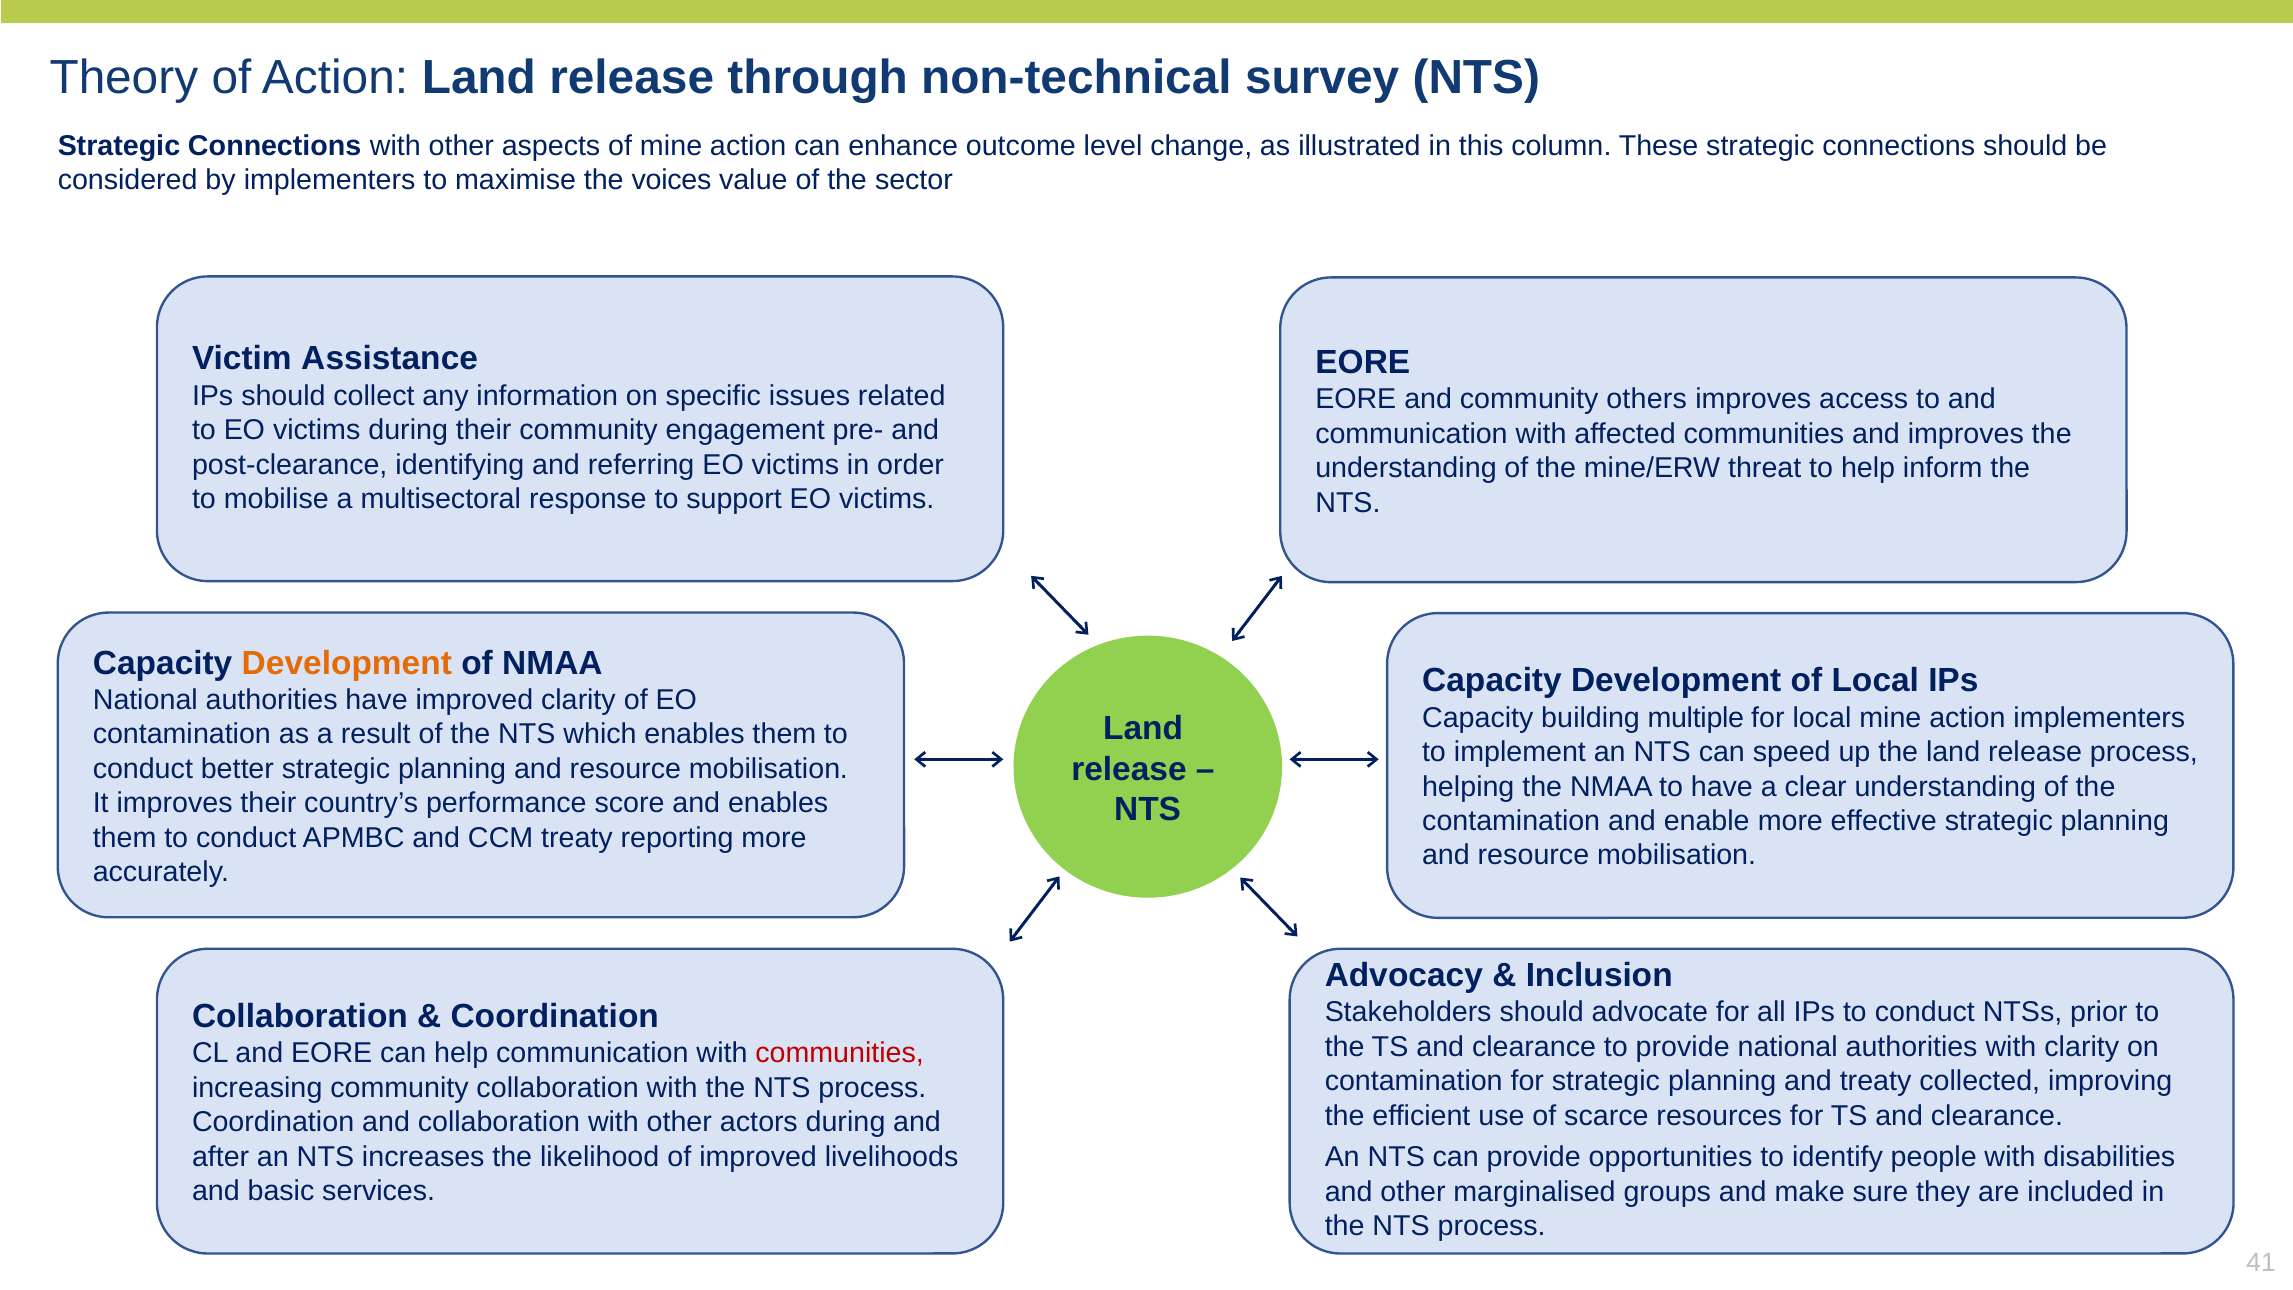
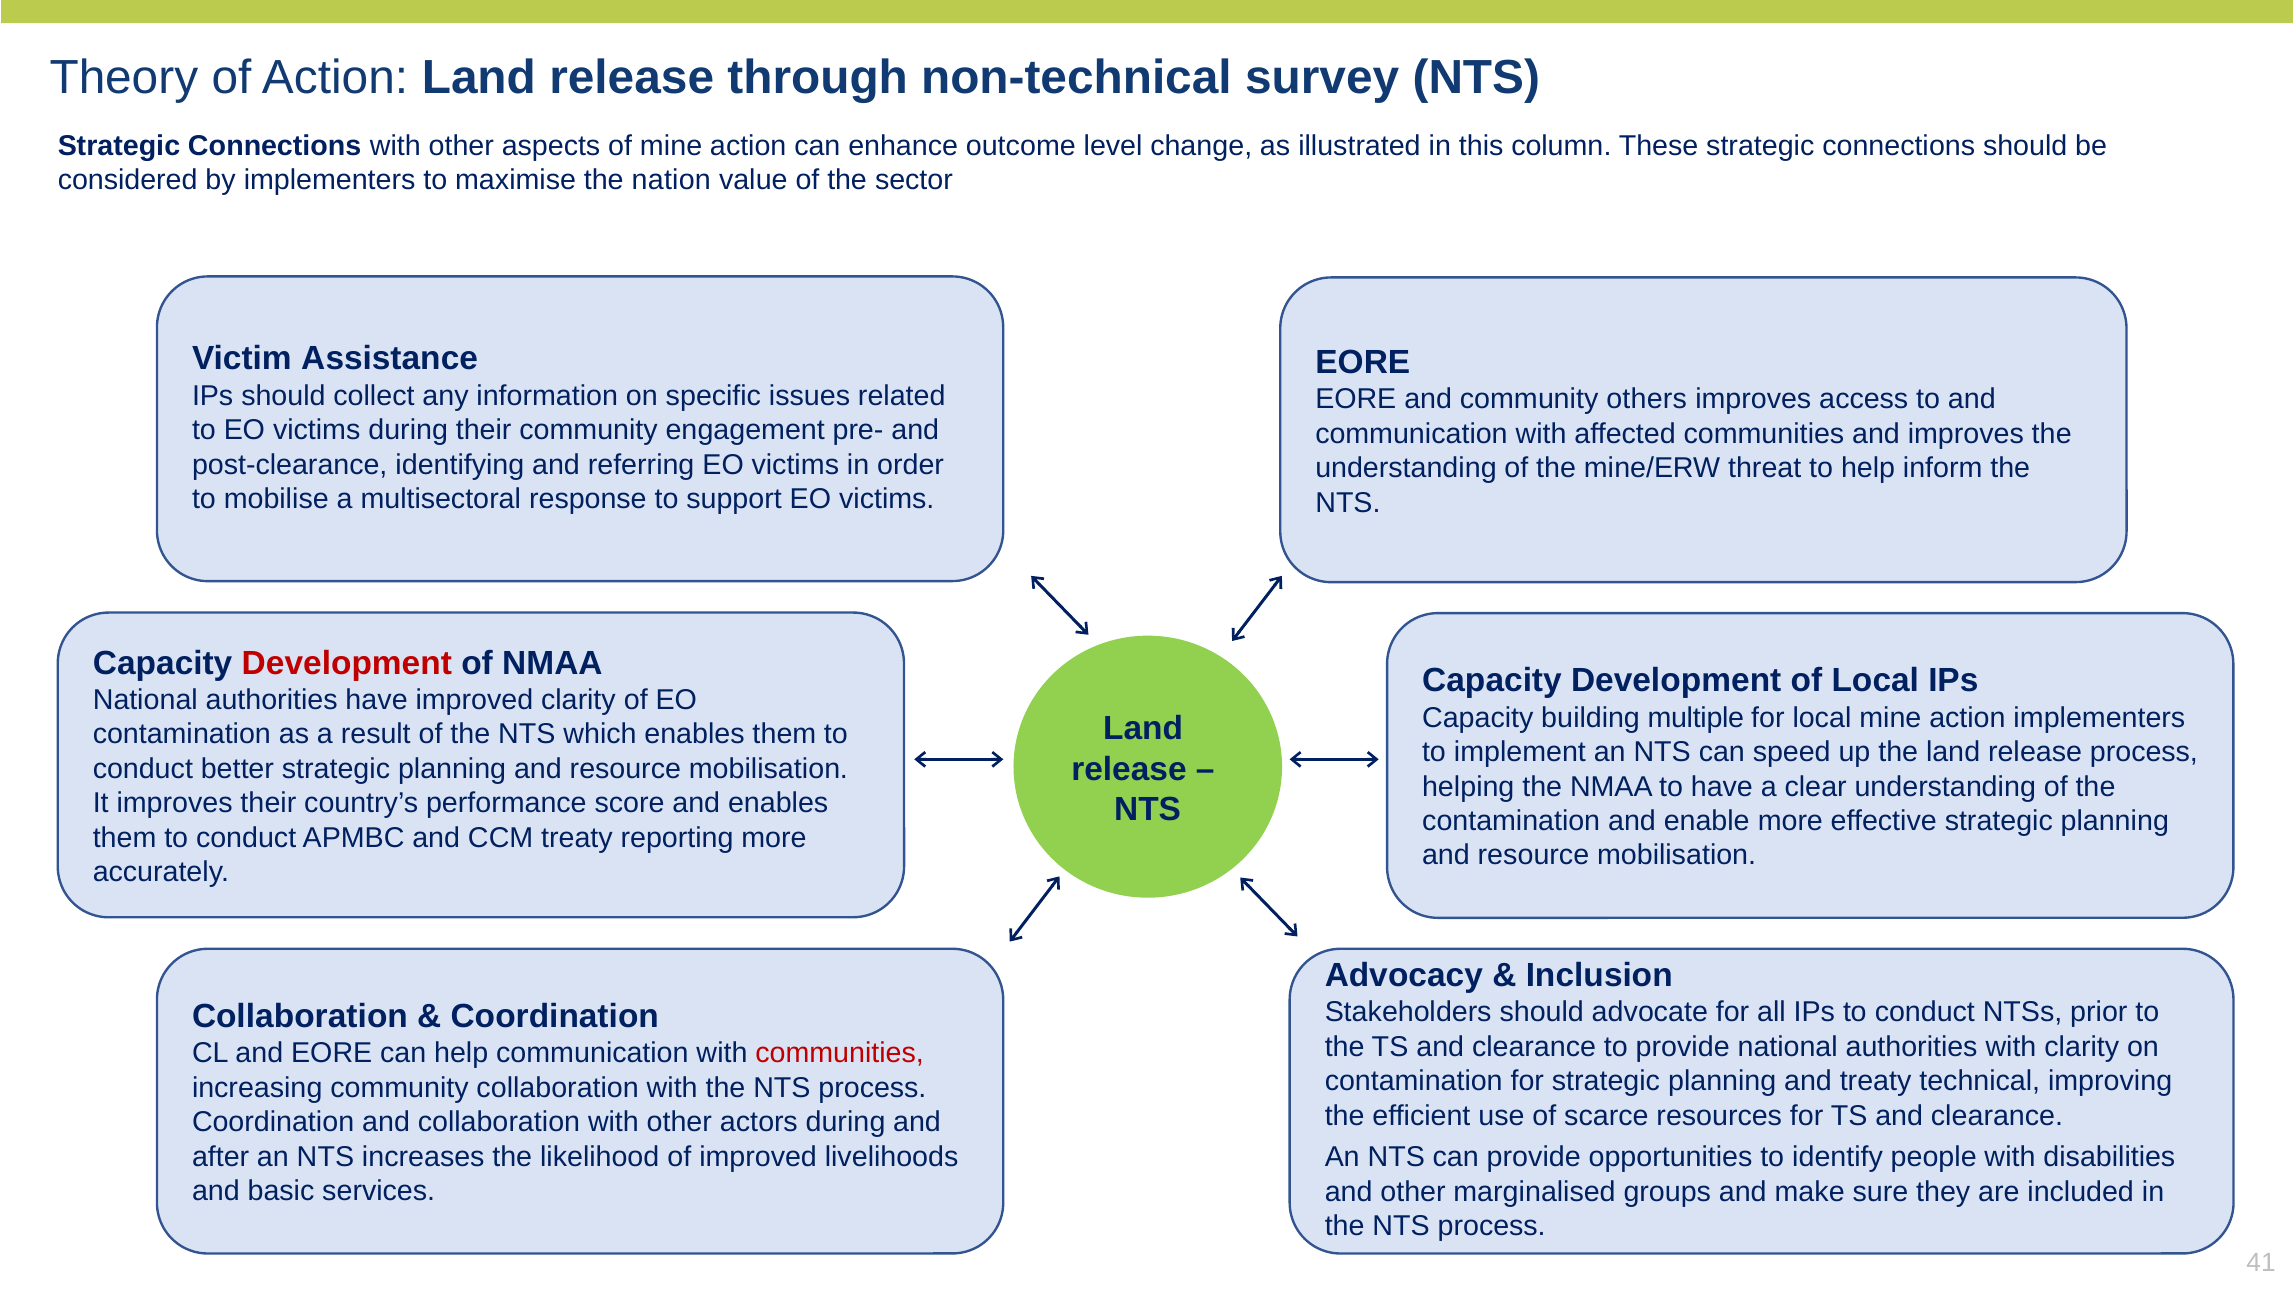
voices: voices -> nation
Development at (347, 663) colour: orange -> red
collected: collected -> technical
